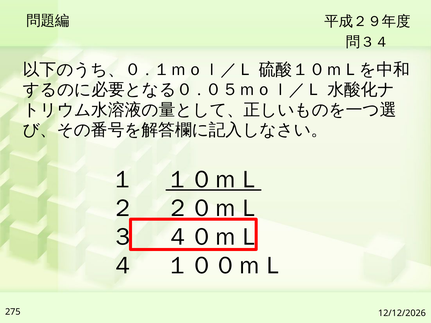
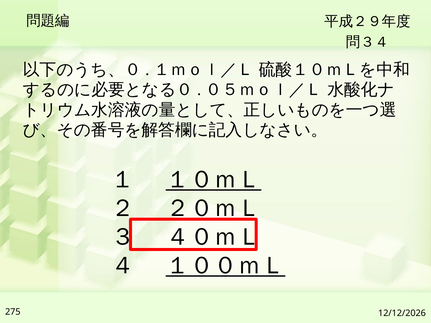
１００ｍＬ underline: none -> present
